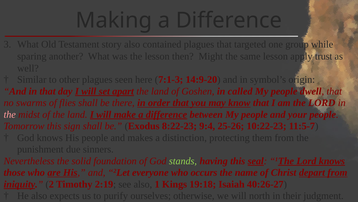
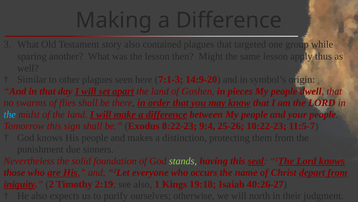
trust: trust -> thus
called: called -> pieces
the at (10, 114) colour: pink -> light blue
